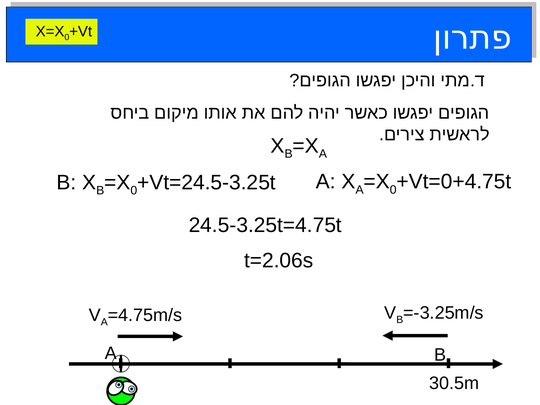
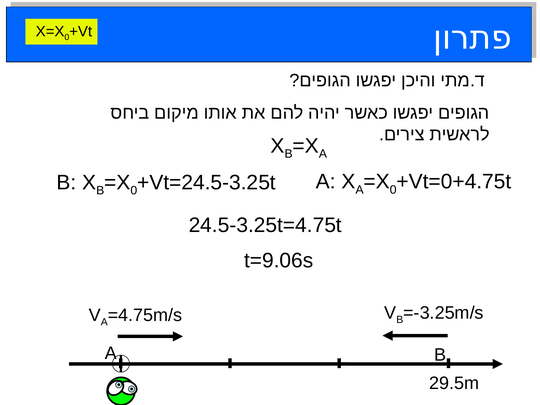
t=2.06s: t=2.06s -> t=9.06s
30.5m: 30.5m -> 29.5m
